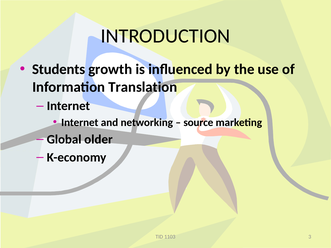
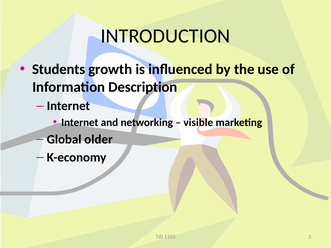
Translation: Translation -> Description
source: source -> visible
